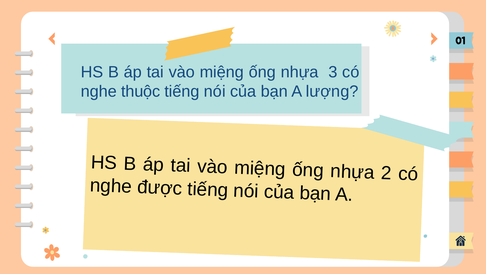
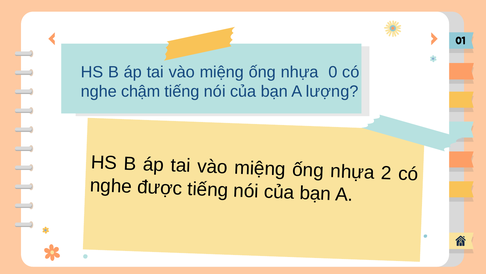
3: 3 -> 0
thuộc: thuộc -> chậm
